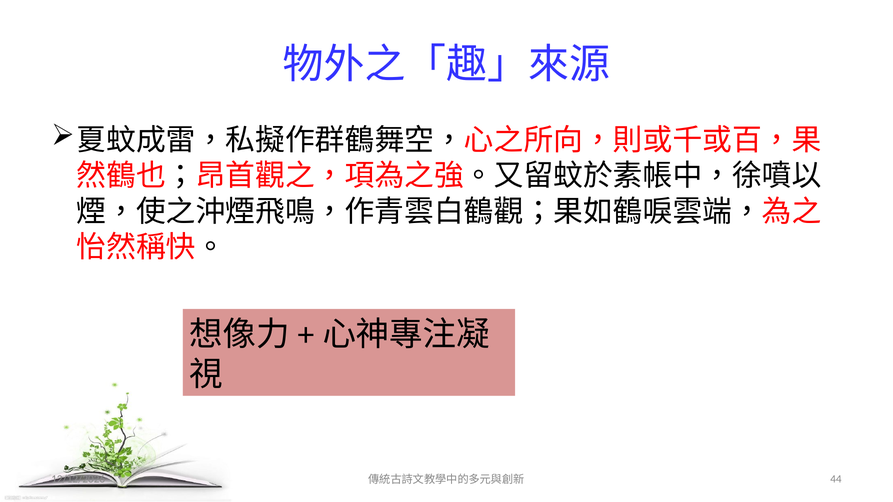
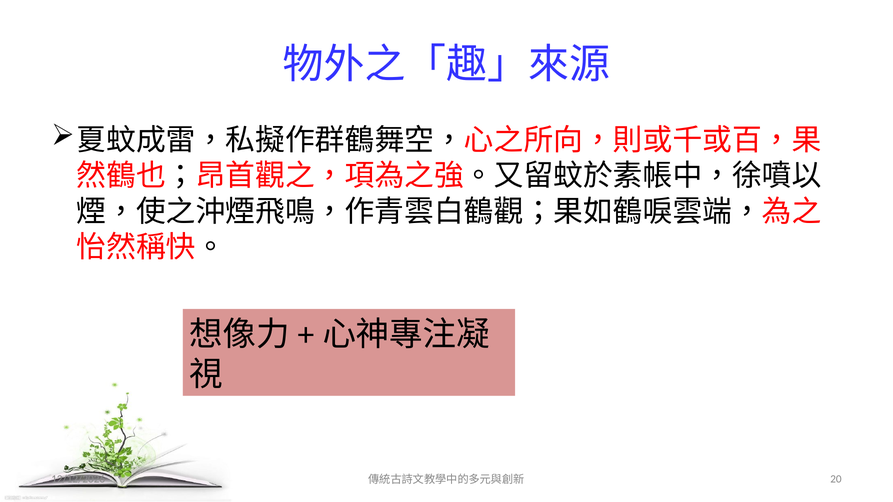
44: 44 -> 20
